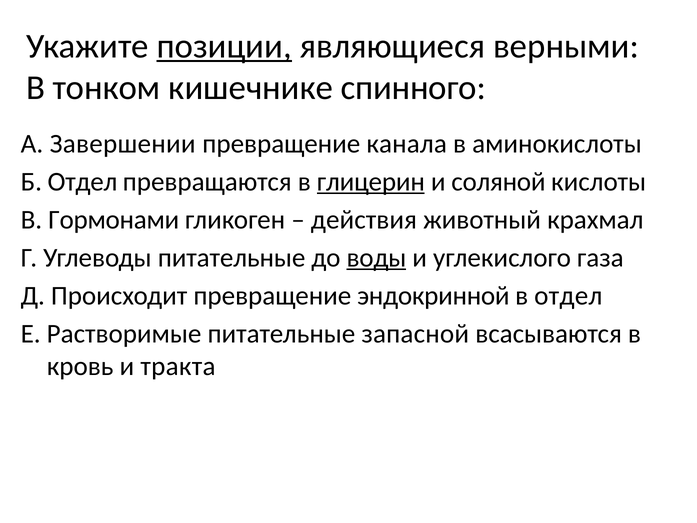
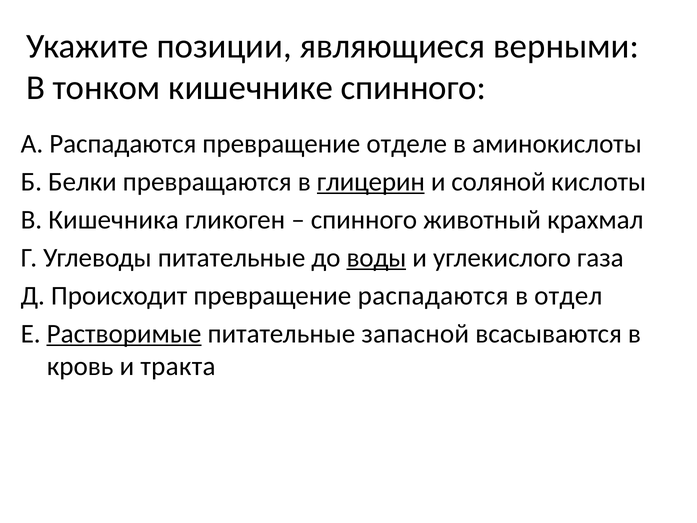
позиции underline: present -> none
А Завершении: Завершении -> Распадаются
канала: канала -> отделе
Б Отдел: Отдел -> Белки
Гормонами: Гормонами -> Кишечника
действия at (364, 220): действия -> спинного
превращение эндокринной: эндокринной -> распадаются
Растворимые underline: none -> present
